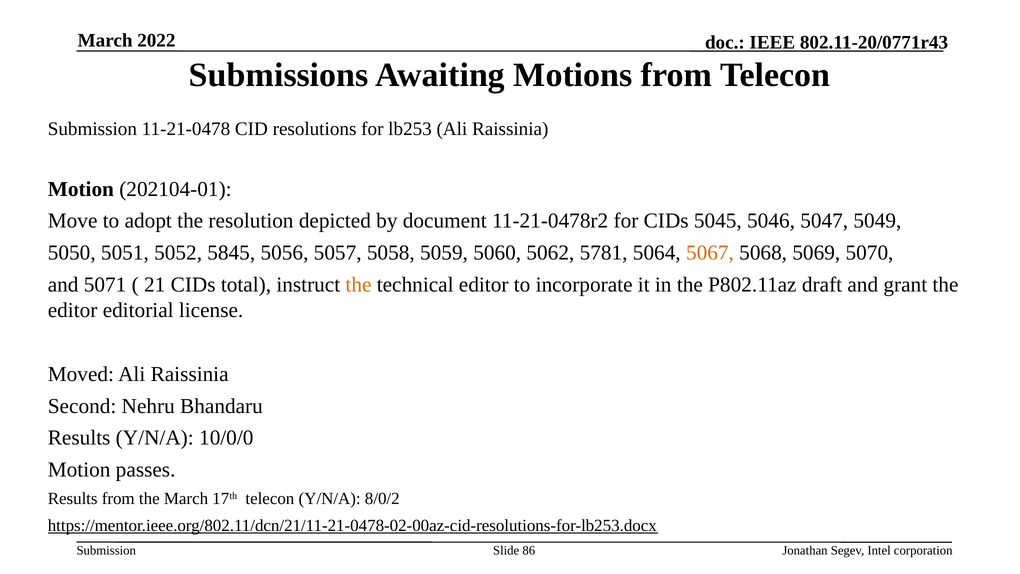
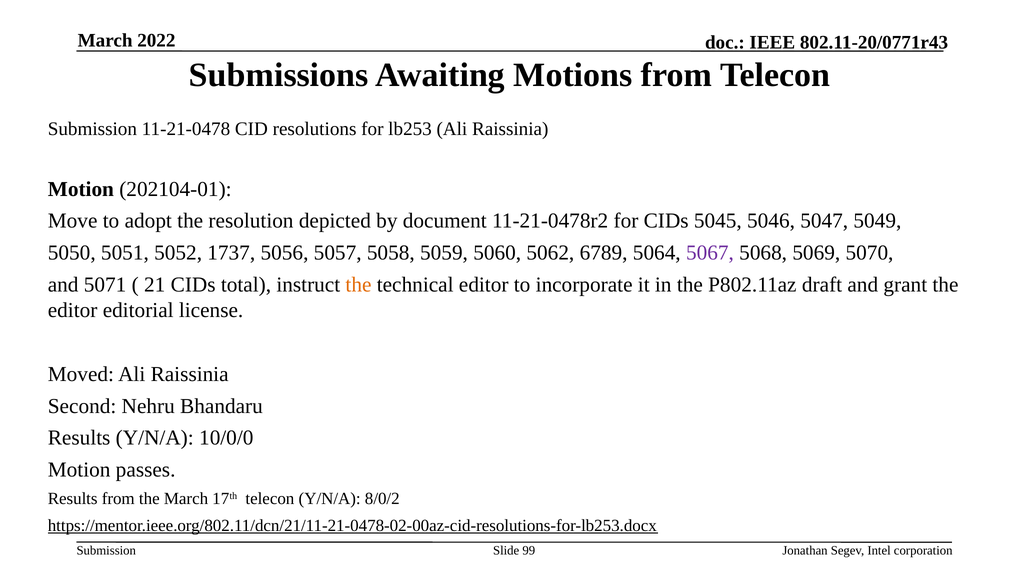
5845: 5845 -> 1737
5781: 5781 -> 6789
5067 colour: orange -> purple
86: 86 -> 99
